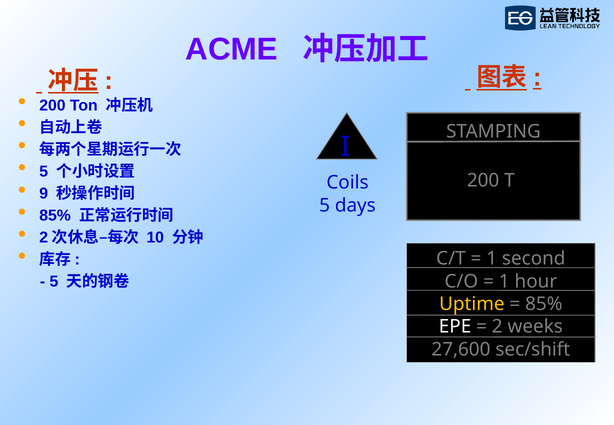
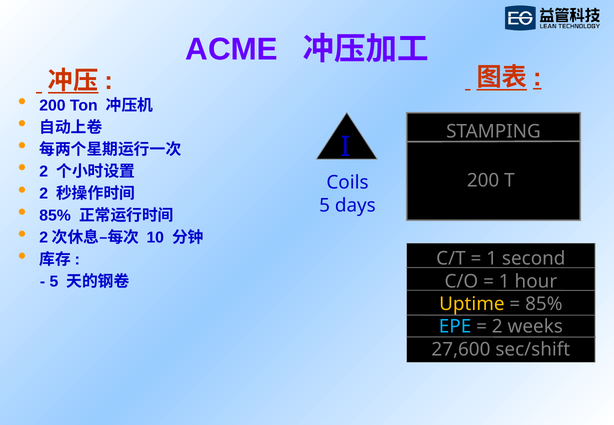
5 at (44, 172): 5 -> 2
9 at (44, 194): 9 -> 2
EPE colour: white -> light blue
